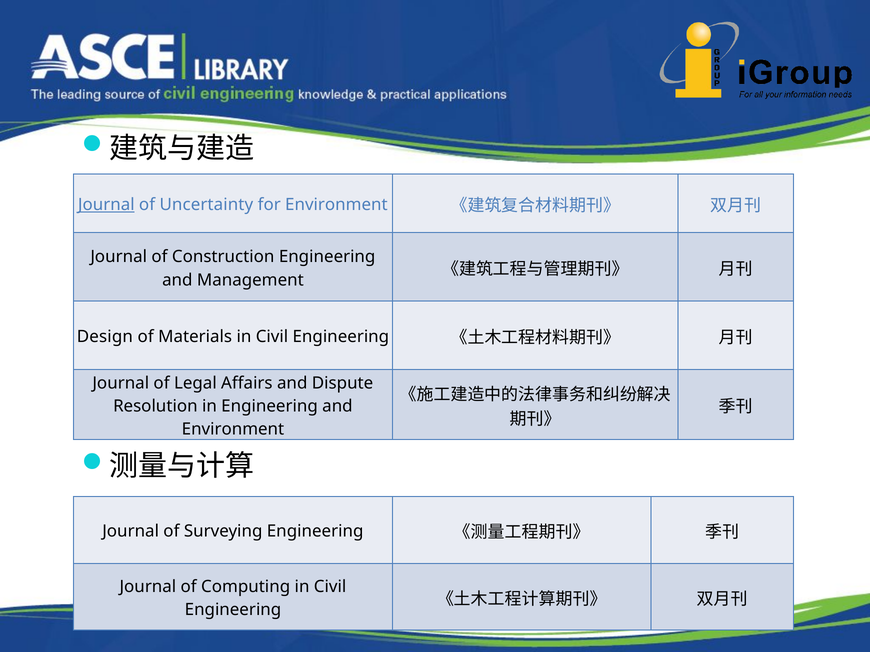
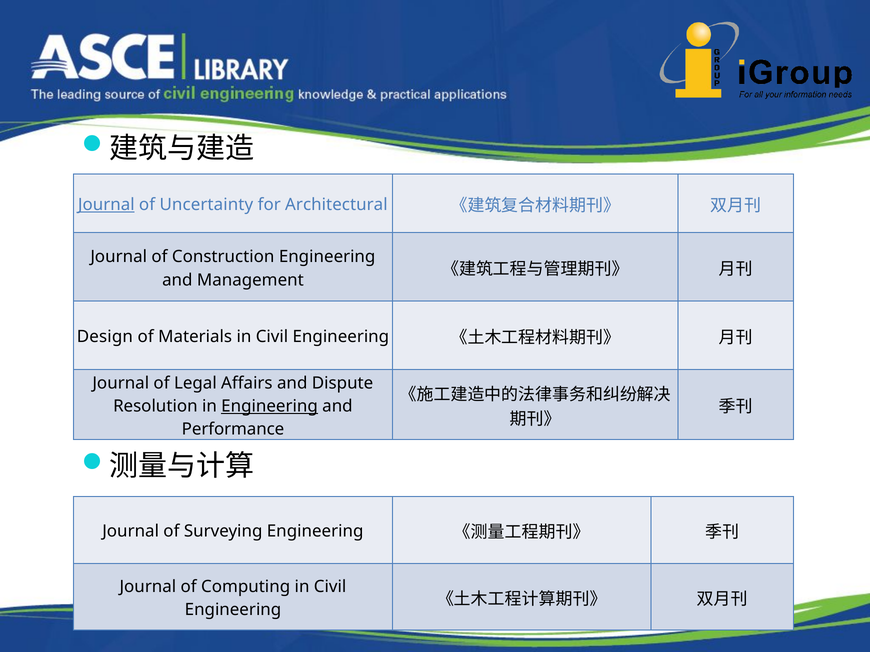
for Environment: Environment -> Architectural
Engineering at (270, 406) underline: none -> present
Environment at (233, 429): Environment -> Performance
